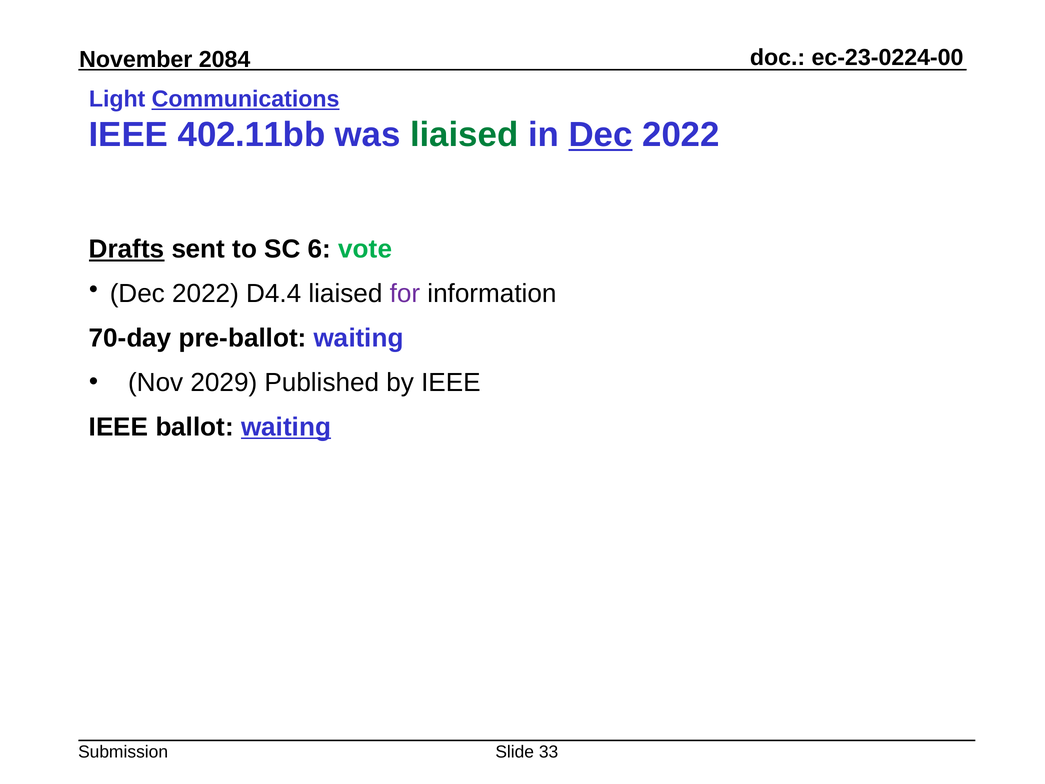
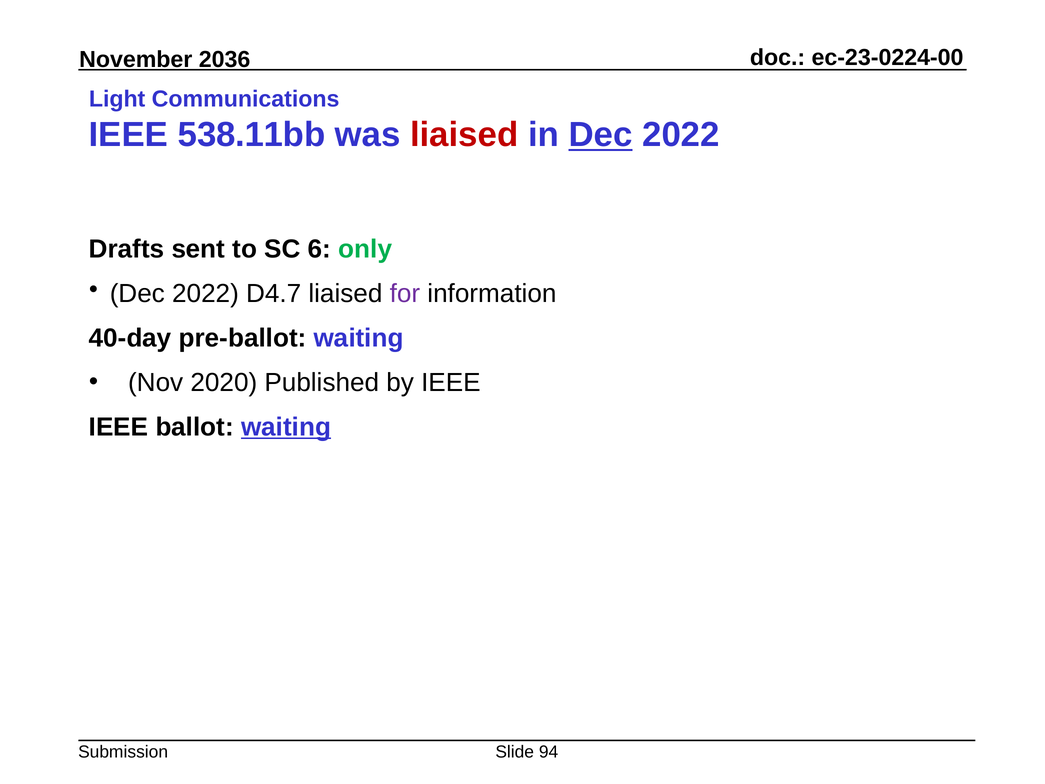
2084: 2084 -> 2036
Communications underline: present -> none
402.11bb: 402.11bb -> 538.11bb
liaised at (464, 135) colour: green -> red
Drafts underline: present -> none
vote: vote -> only
D4.4: D4.4 -> D4.7
70-day: 70-day -> 40-day
2029: 2029 -> 2020
33: 33 -> 94
